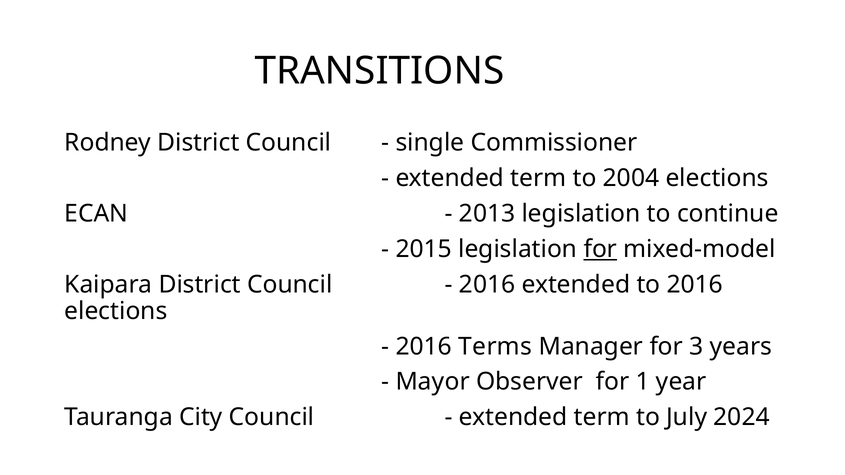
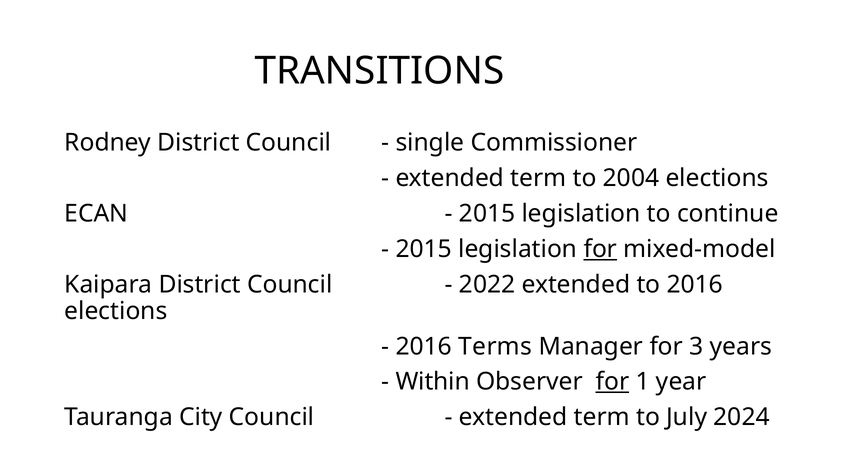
2013 at (487, 214): 2013 -> 2015
2016 at (487, 285): 2016 -> 2022
Mayor: Mayor -> Within
for at (612, 382) underline: none -> present
